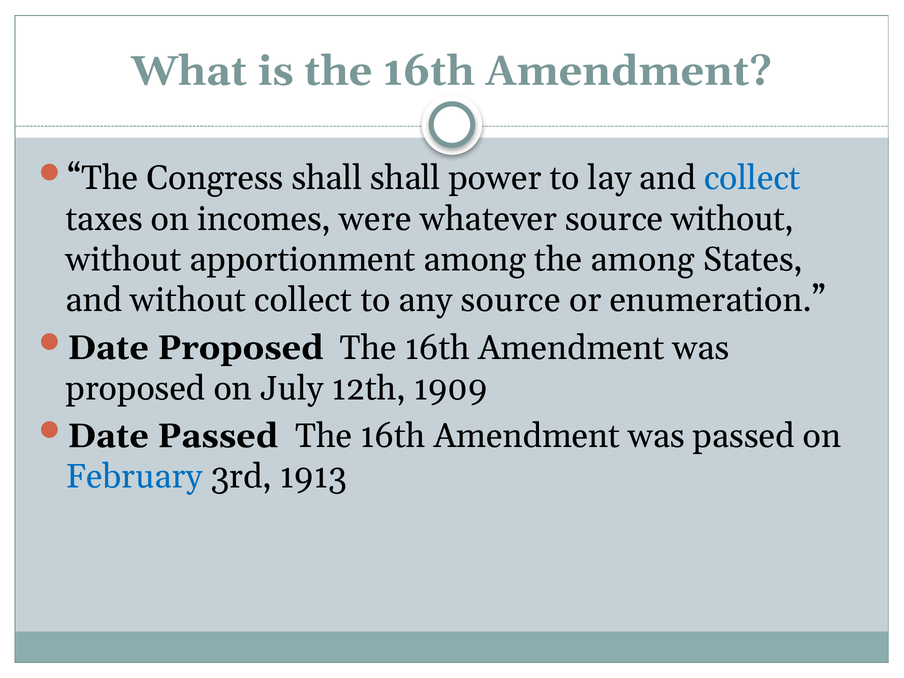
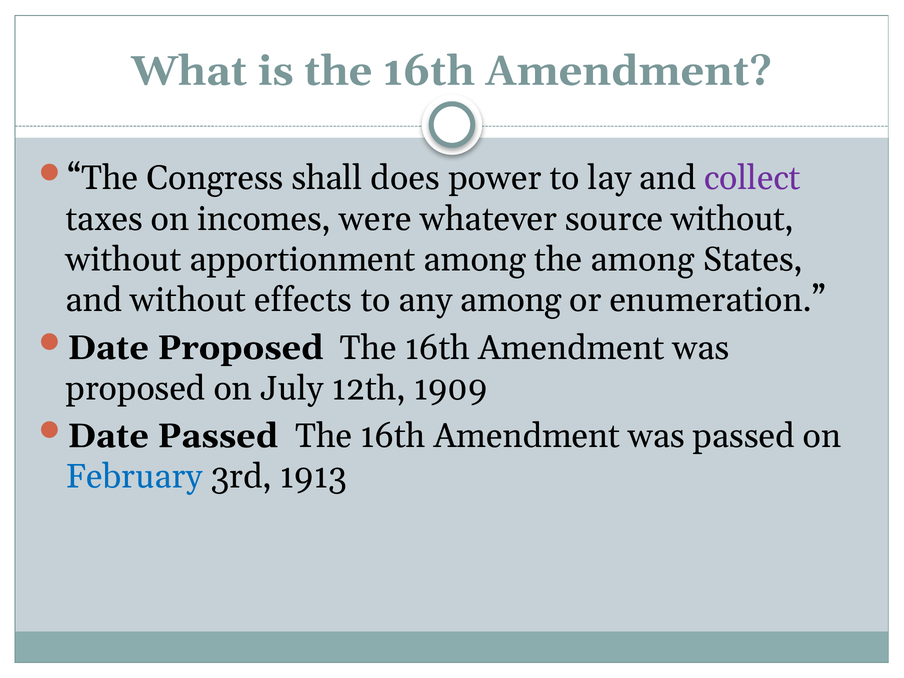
shall shall: shall -> does
collect at (752, 178) colour: blue -> purple
without collect: collect -> effects
any source: source -> among
